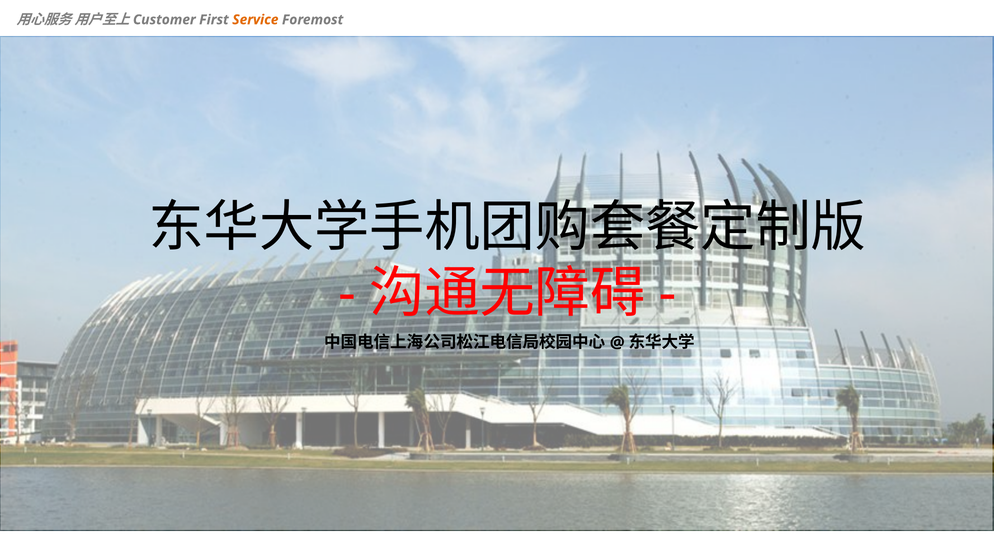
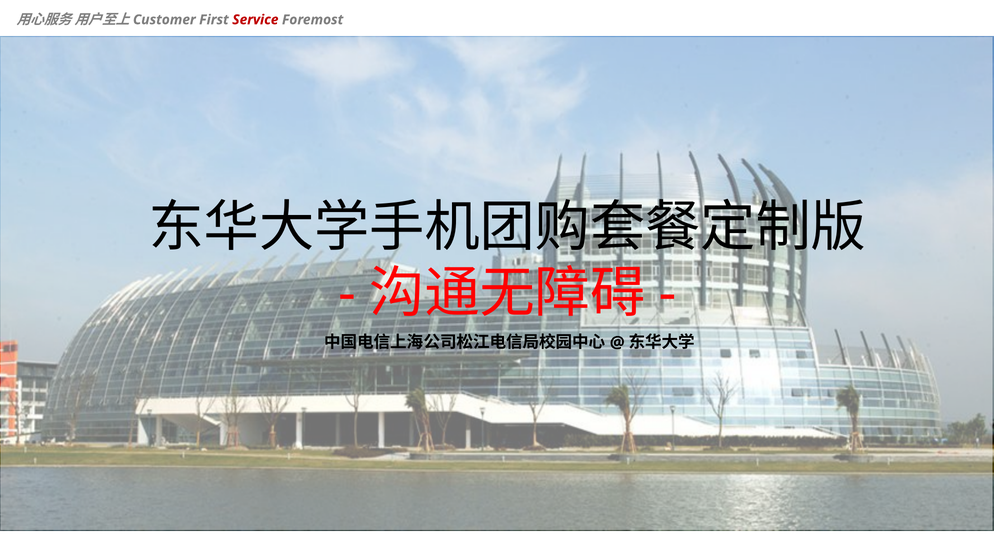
Service colour: orange -> red
